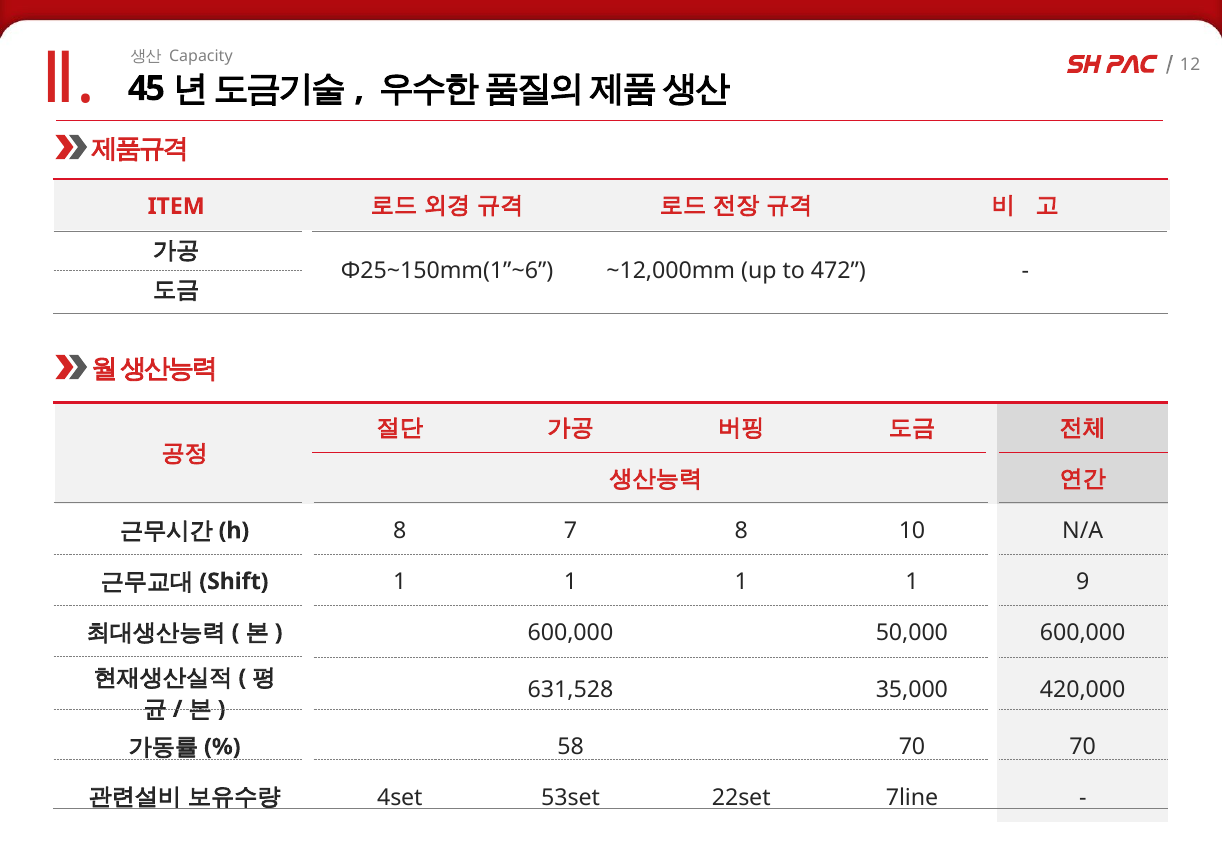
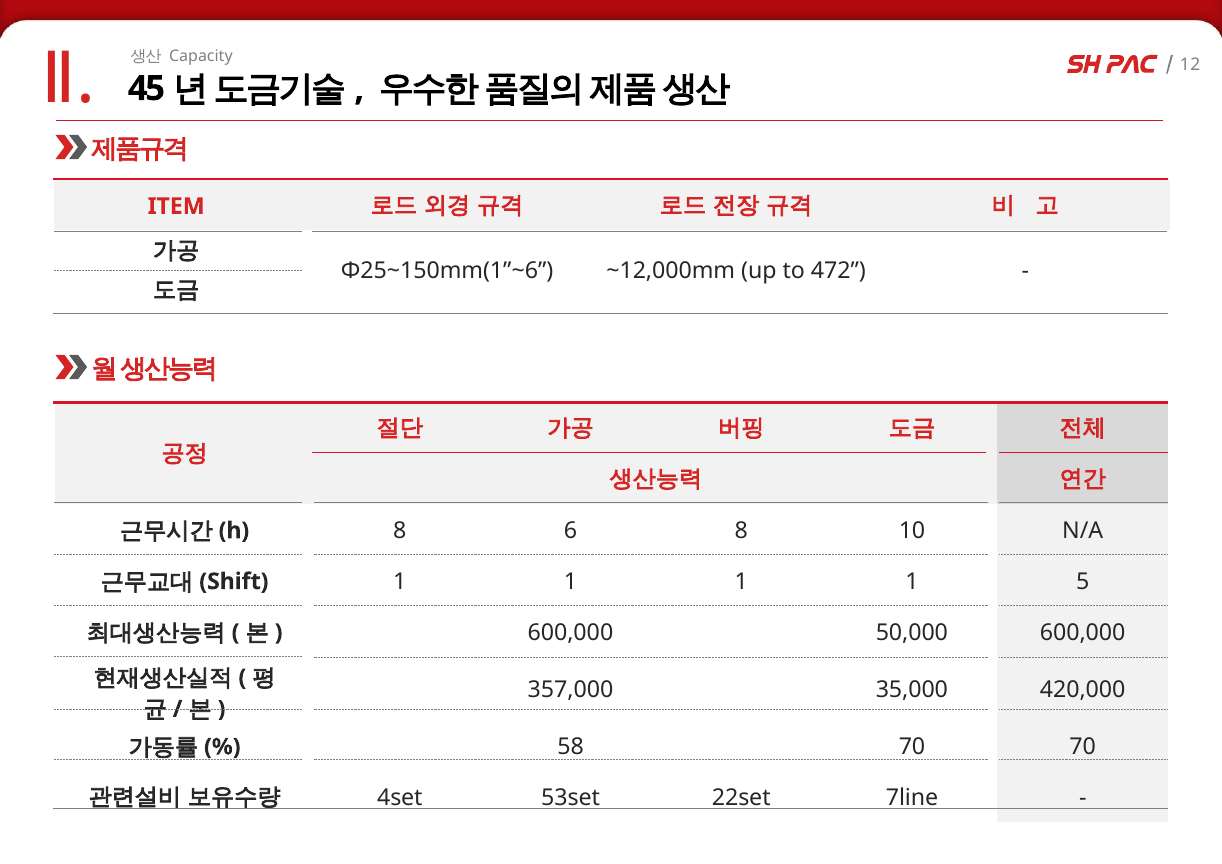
7: 7 -> 6
9: 9 -> 5
631,528: 631,528 -> 357,000
